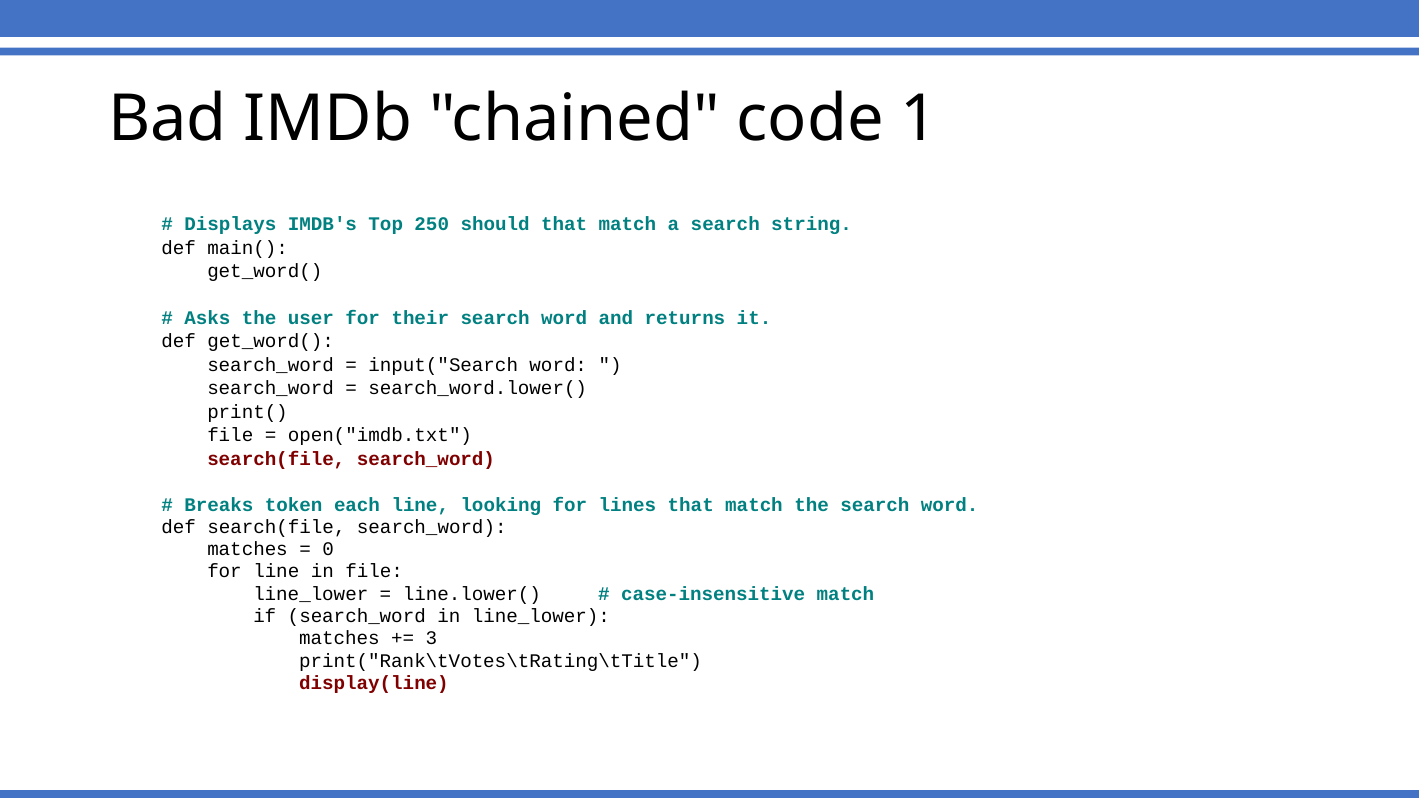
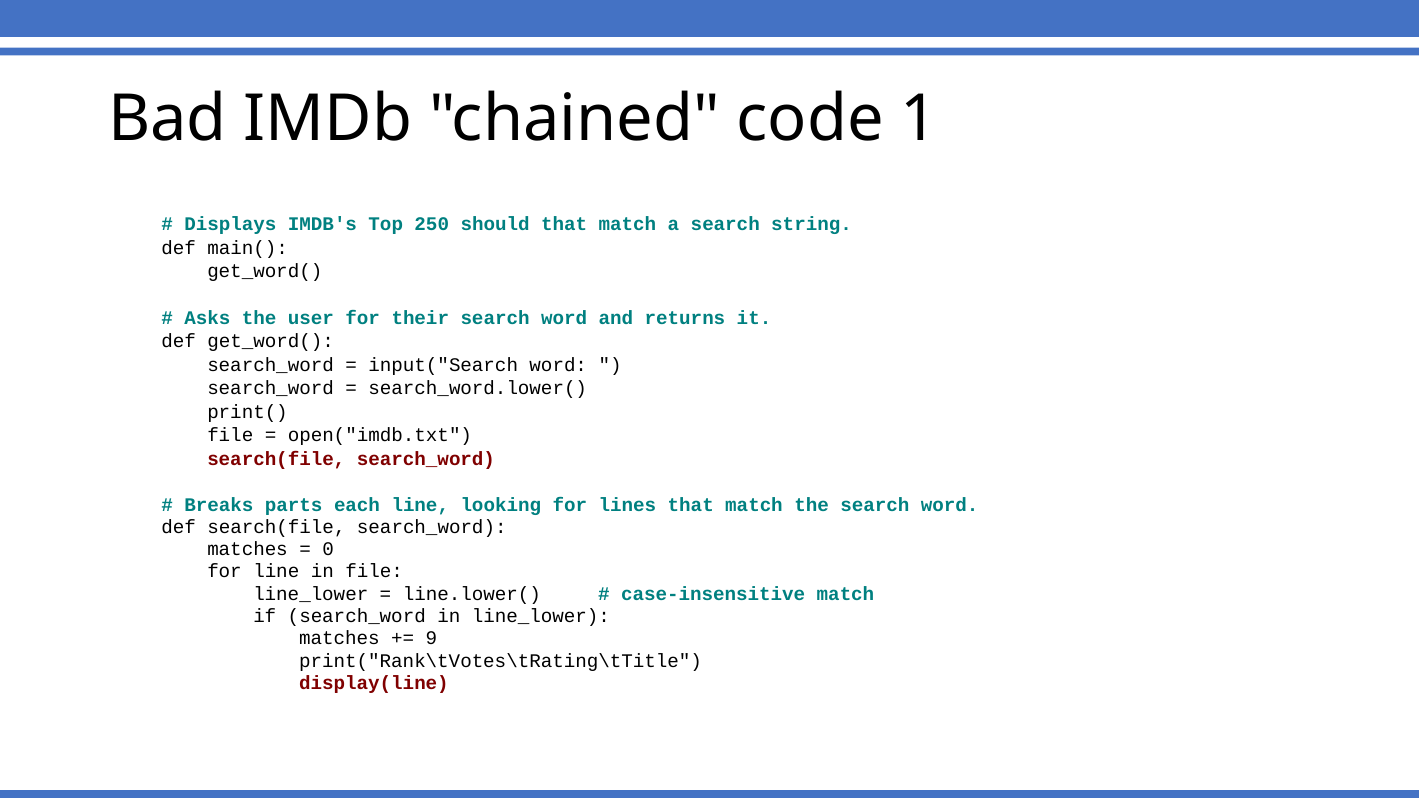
token: token -> parts
3: 3 -> 9
